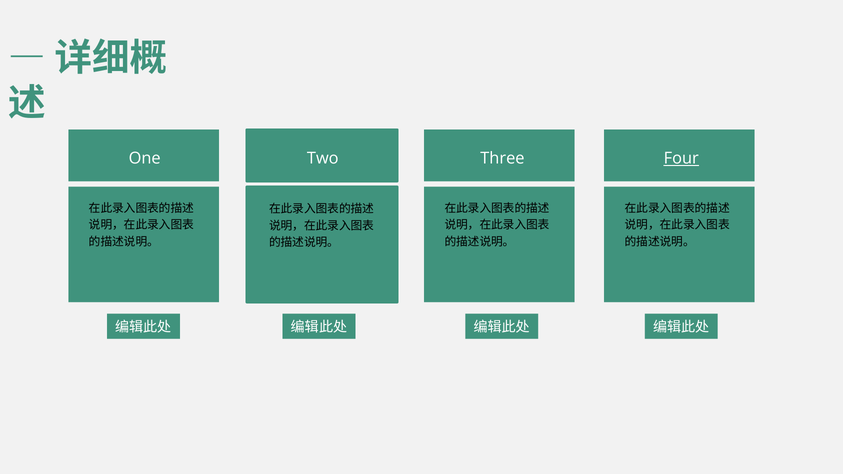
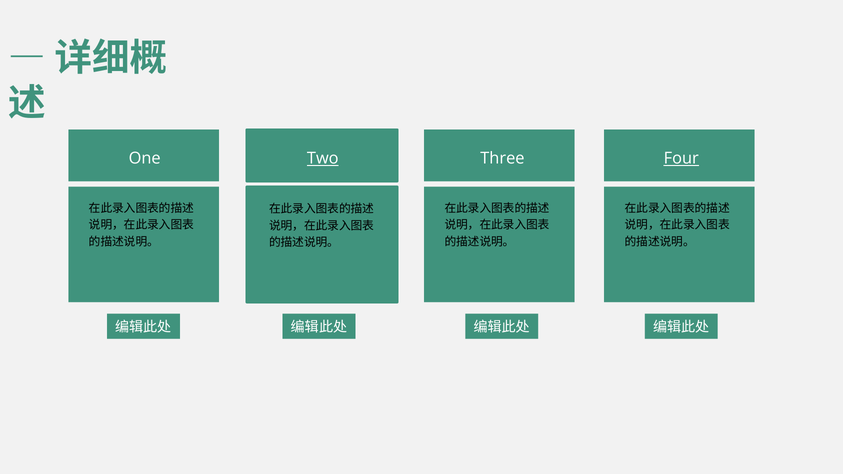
Two underline: none -> present
